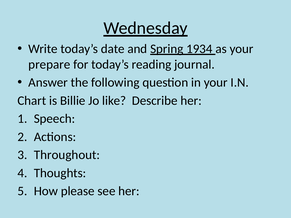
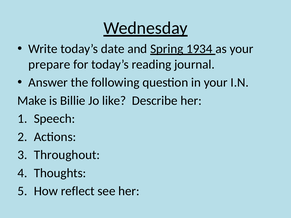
Chart: Chart -> Make
please: please -> reflect
